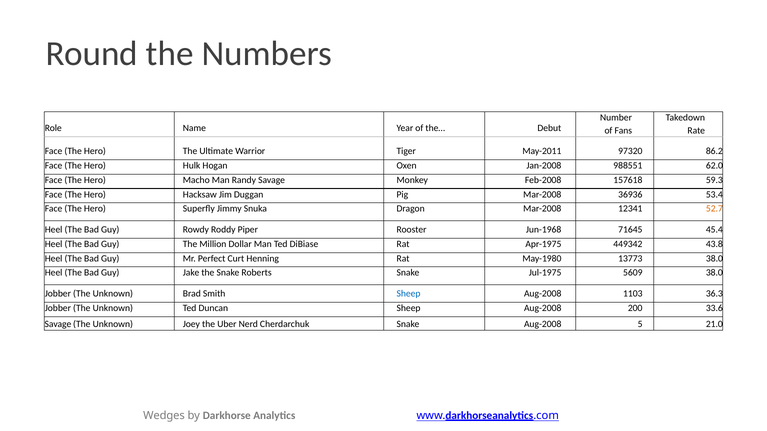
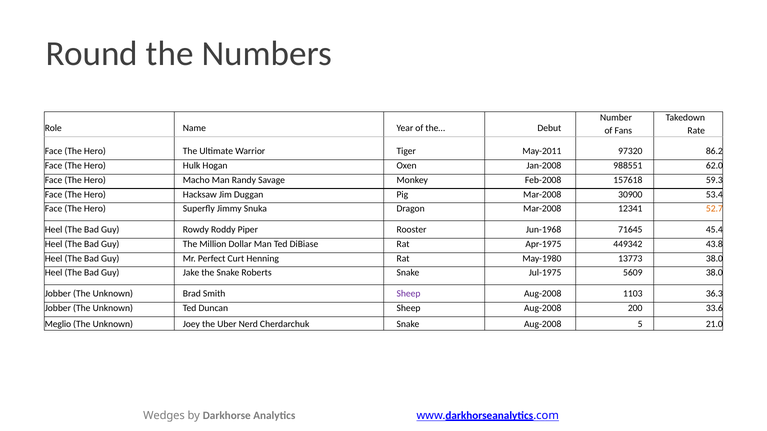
36936: 36936 -> 30900
Sheep at (409, 294) colour: blue -> purple
Savage at (58, 325): Savage -> Meglio
